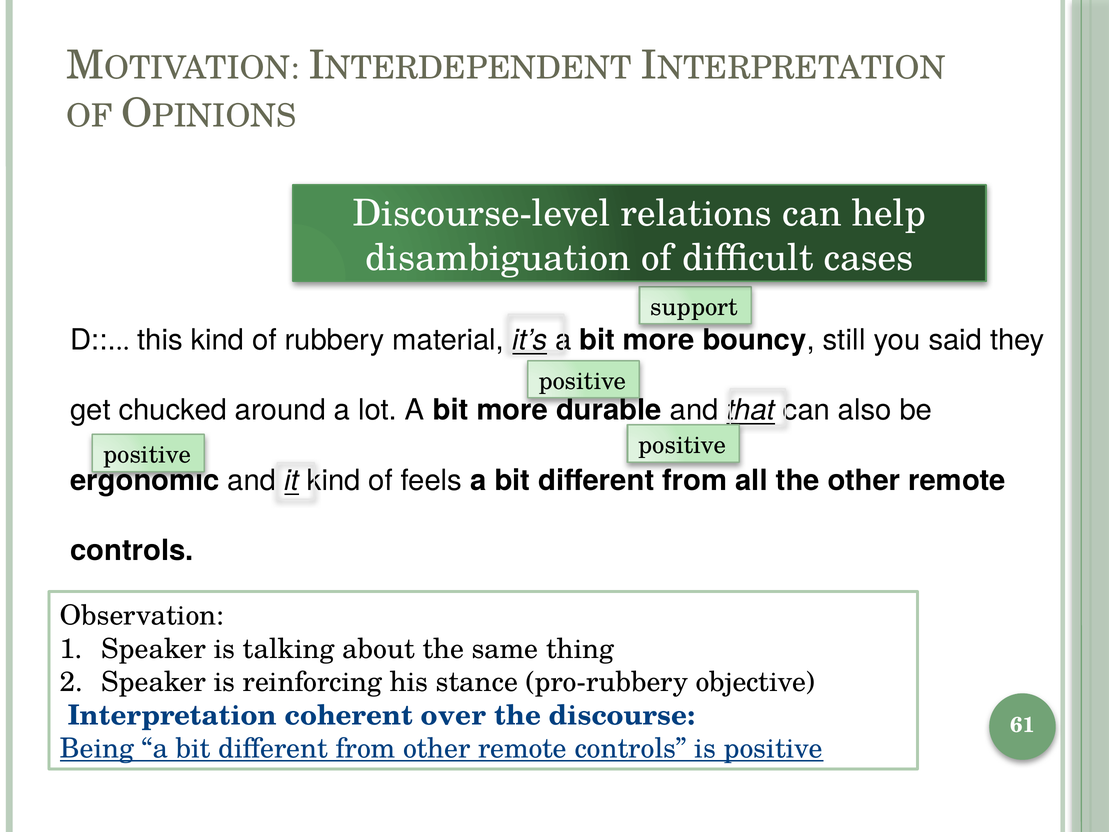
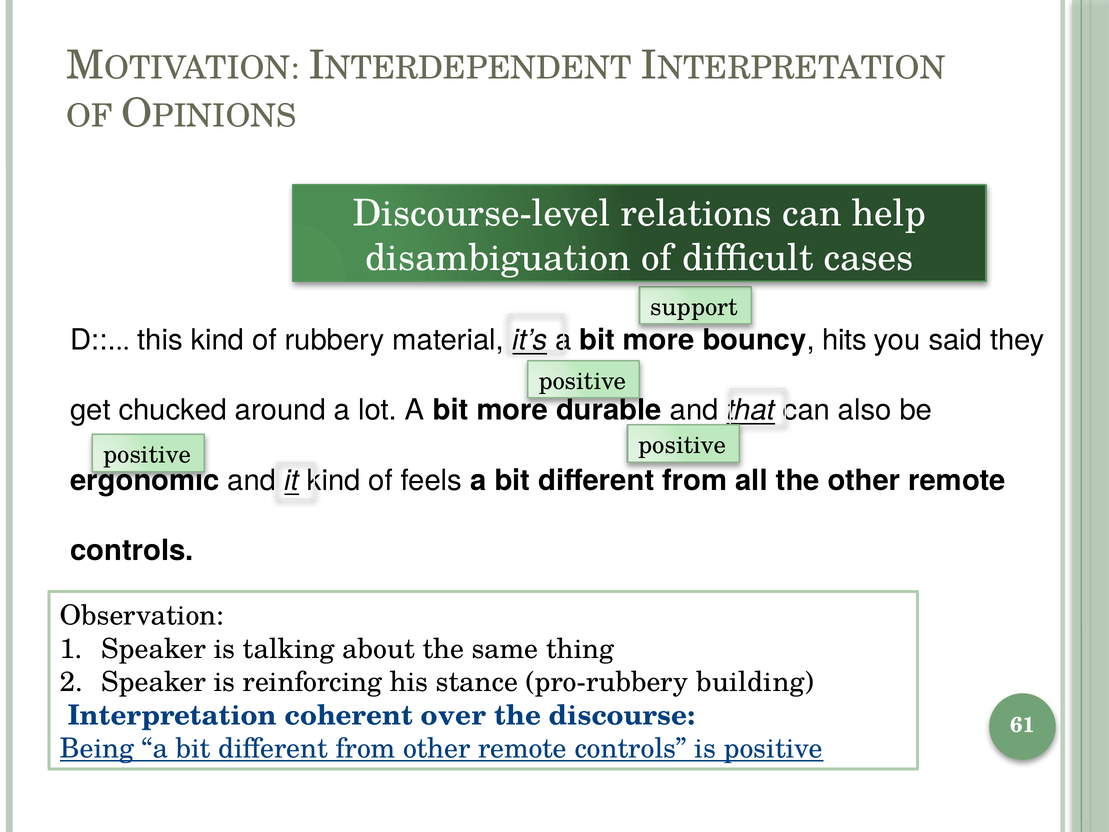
still: still -> hits
objective: objective -> building
